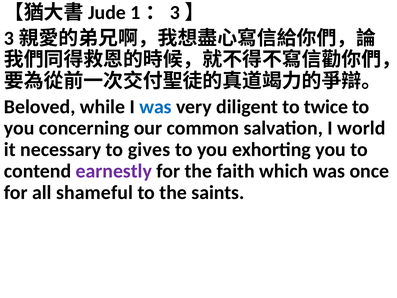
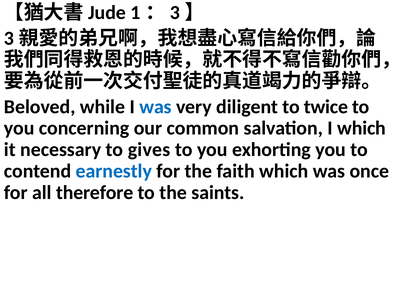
I world: world -> which
earnestly colour: purple -> blue
shameful: shameful -> therefore
